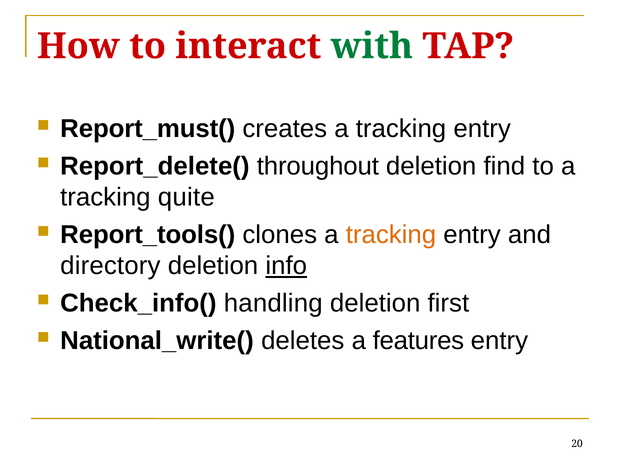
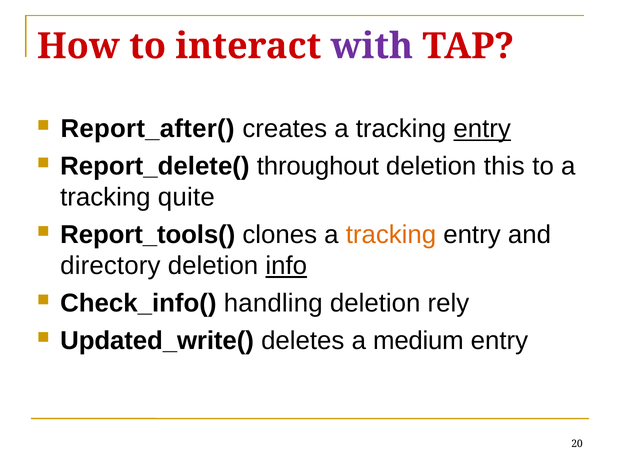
with colour: green -> purple
Report_must(: Report_must( -> Report_after(
entry at (482, 129) underline: none -> present
find: find -> this
first: first -> rely
National_write(: National_write( -> Updated_write(
features: features -> medium
